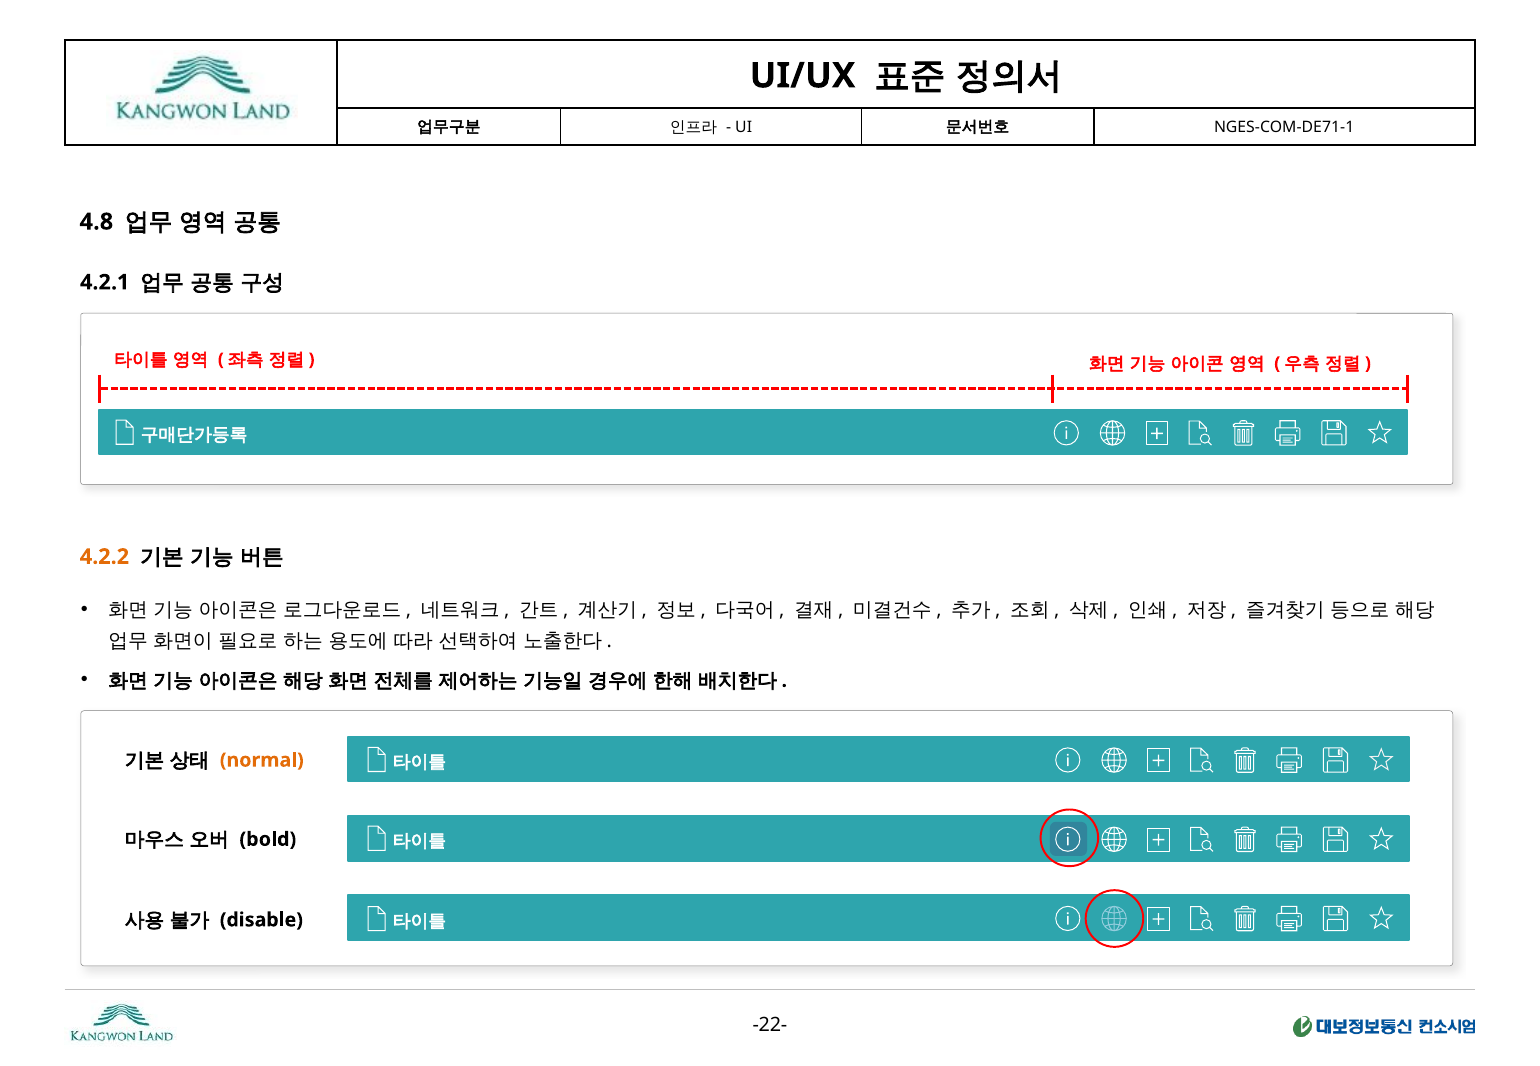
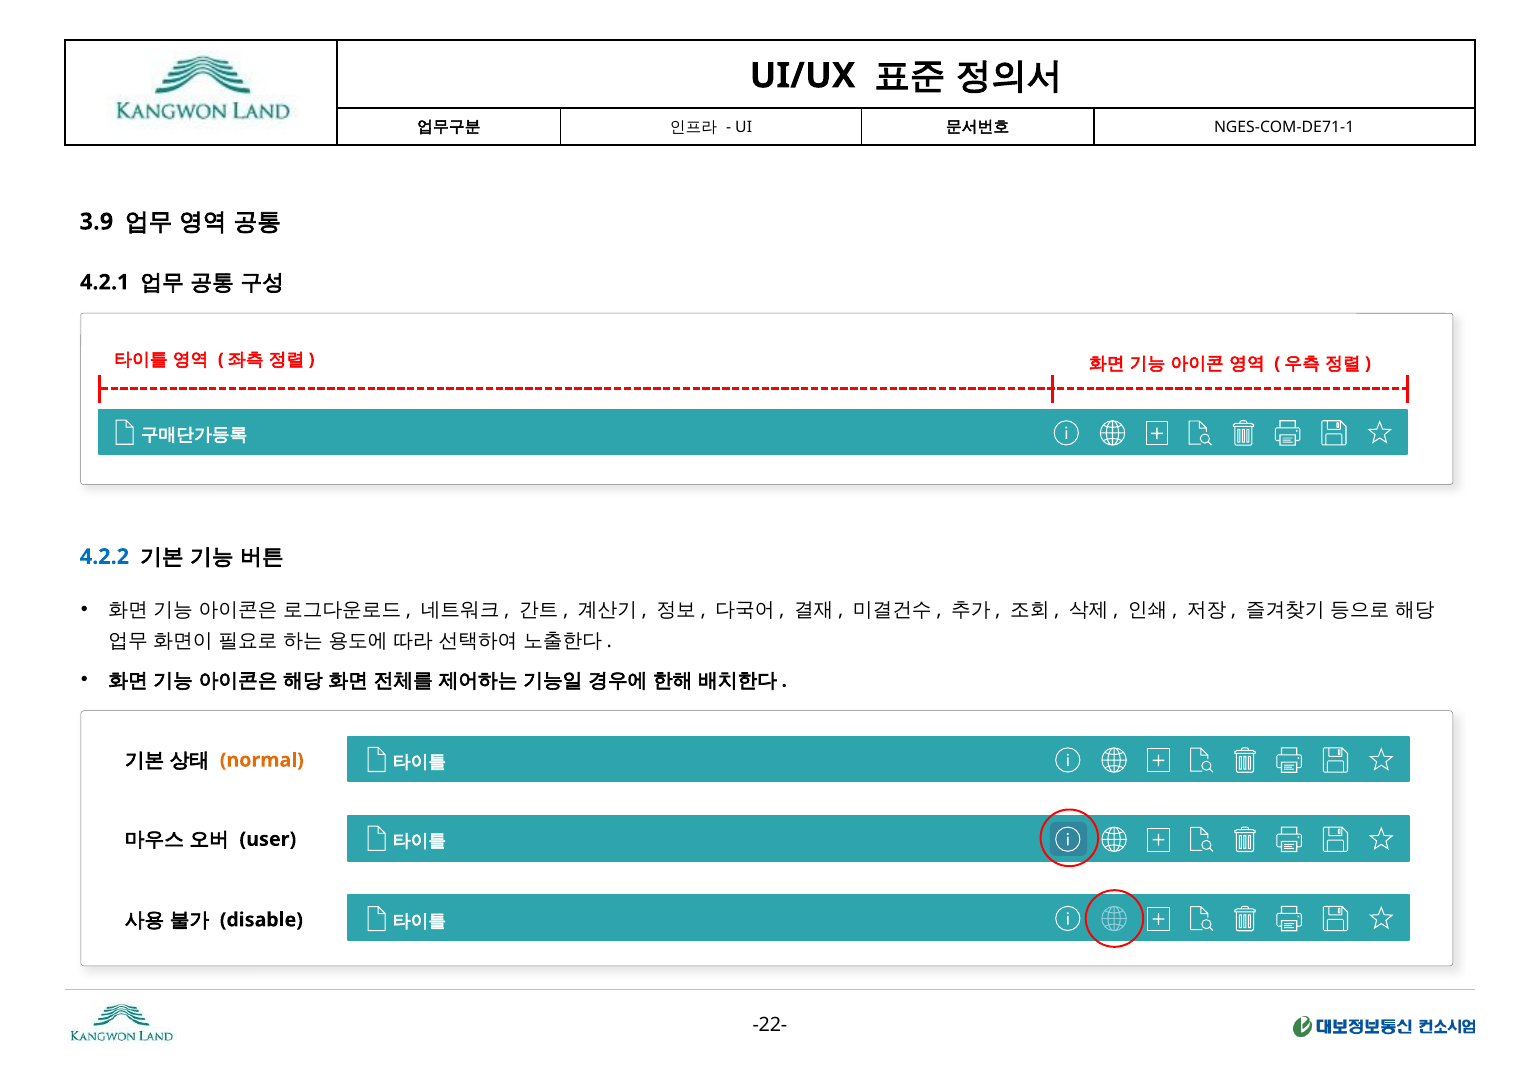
4.8: 4.8 -> 3.9
4.2.2 colour: orange -> blue
bold: bold -> user
